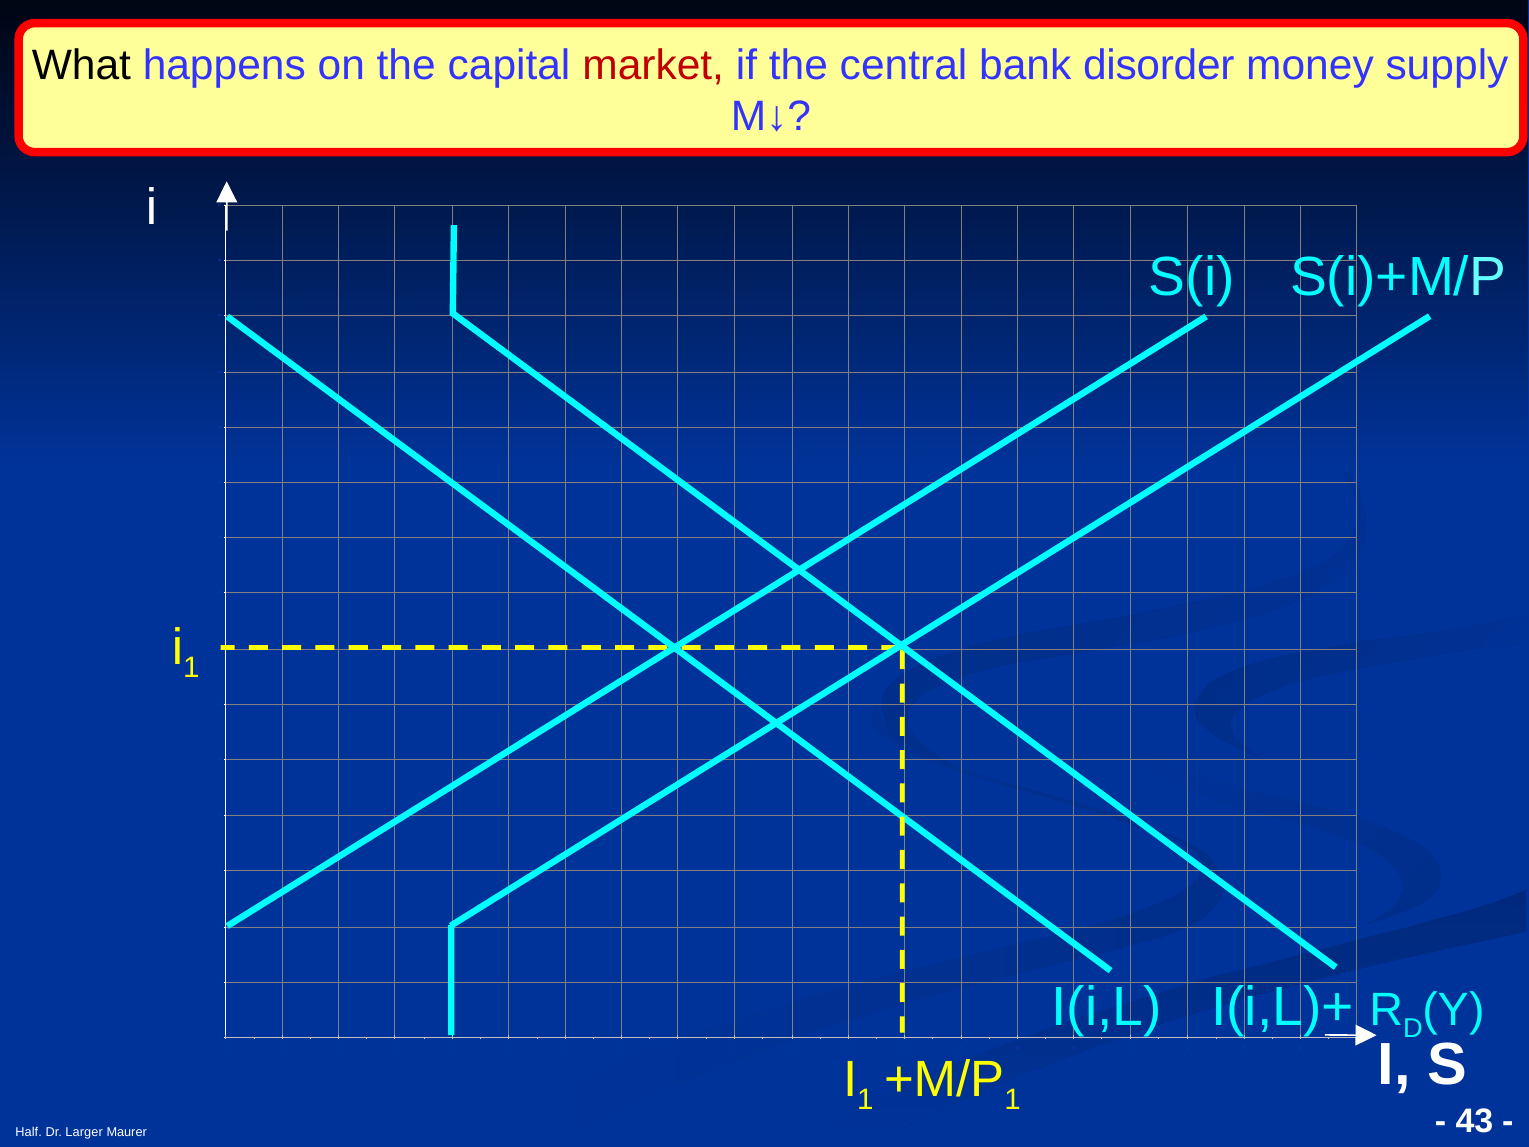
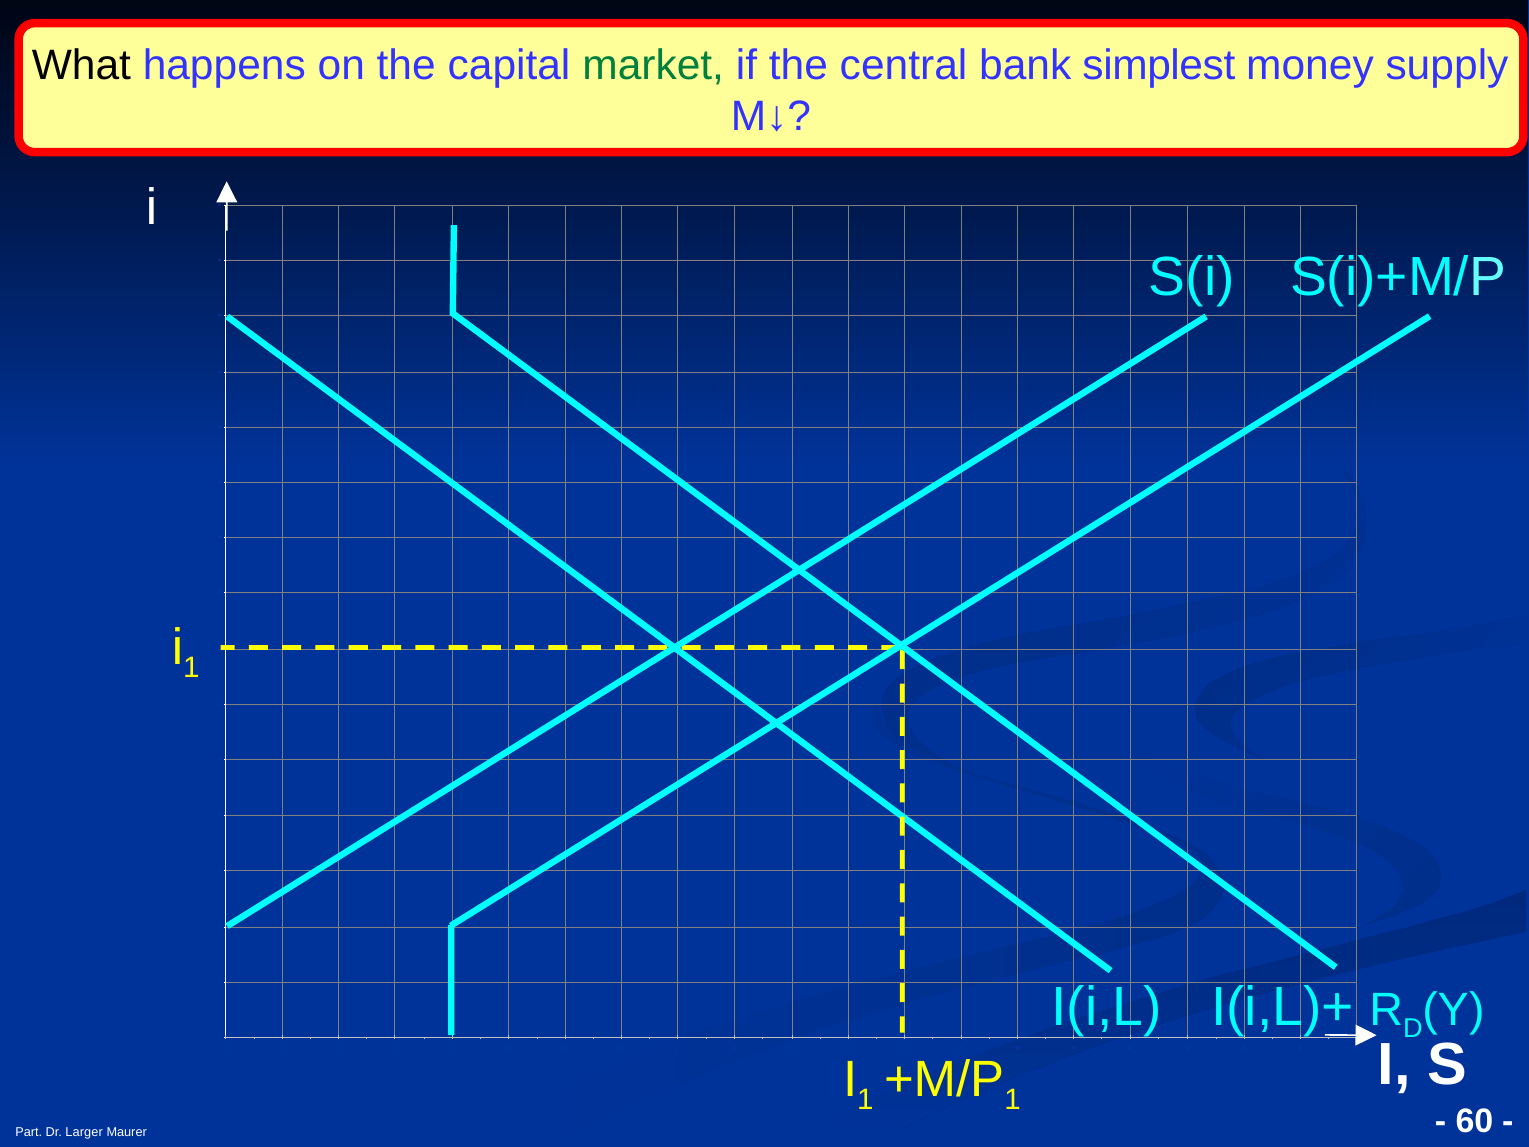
market colour: red -> green
disorder: disorder -> simplest
43: 43 -> 60
Half: Half -> Part
